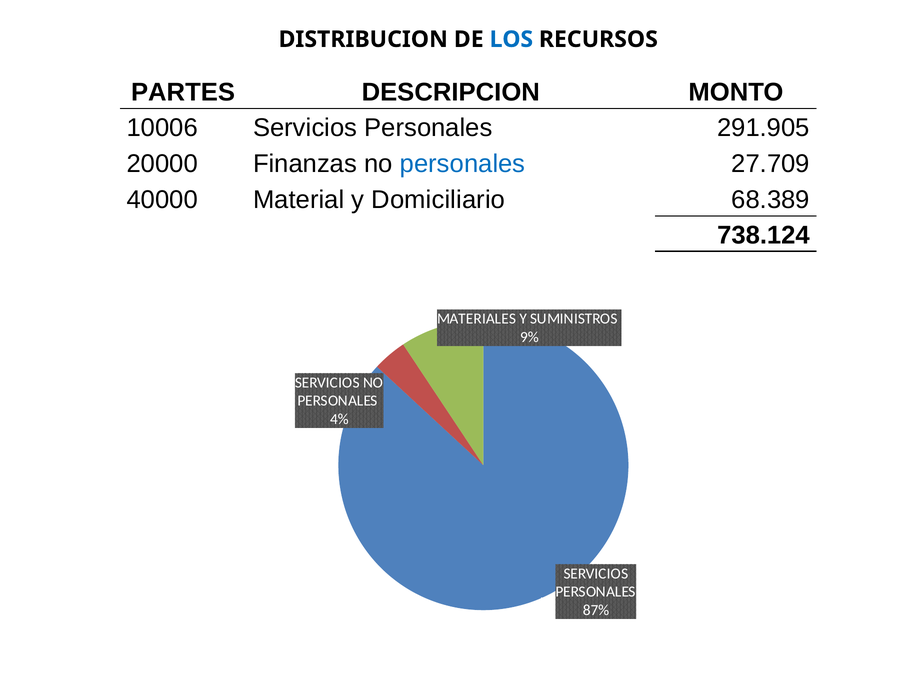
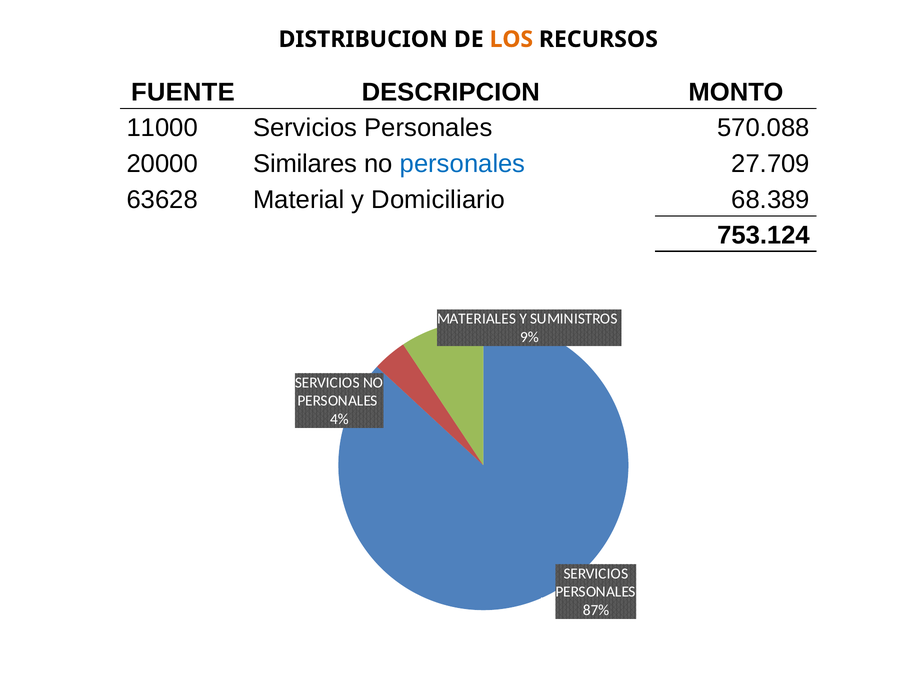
LOS colour: blue -> orange
PARTES: PARTES -> FUENTE
10006: 10006 -> 11000
291.905: 291.905 -> 570.088
Finanzas: Finanzas -> Similares
40000: 40000 -> 63628
738.124: 738.124 -> 753.124
